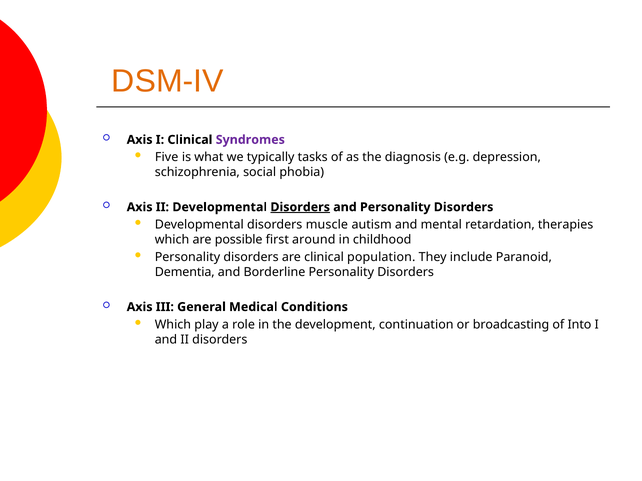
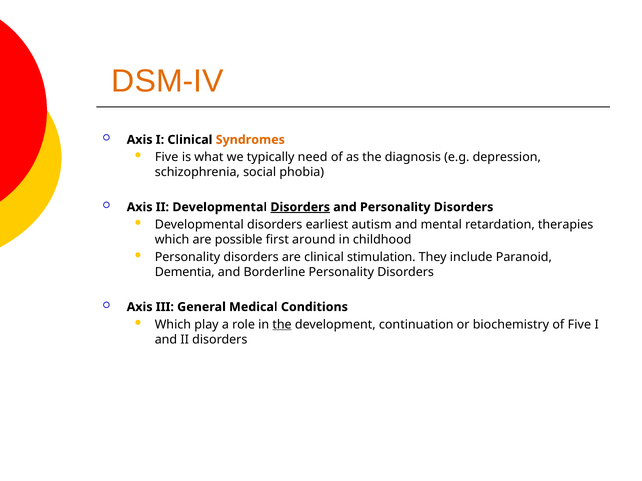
Syndromes colour: purple -> orange
tasks: tasks -> need
muscle: muscle -> earliest
population: population -> stimulation
the at (282, 325) underline: none -> present
broadcasting: broadcasting -> biochemistry
of Into: Into -> Five
